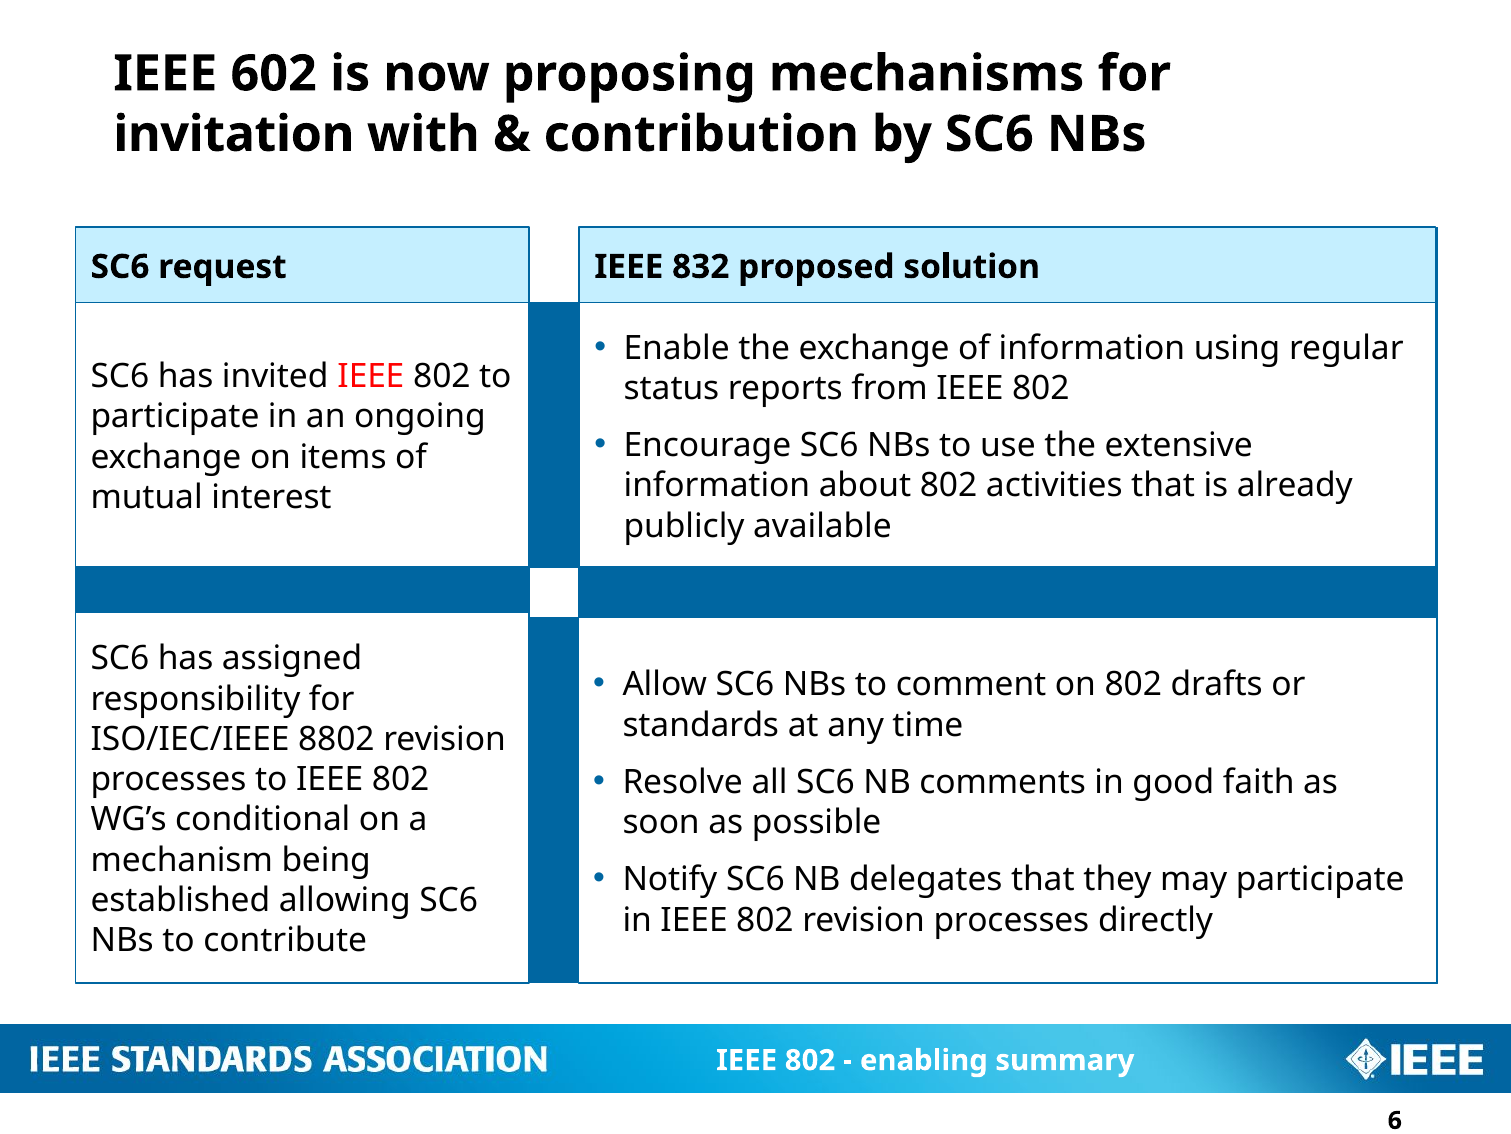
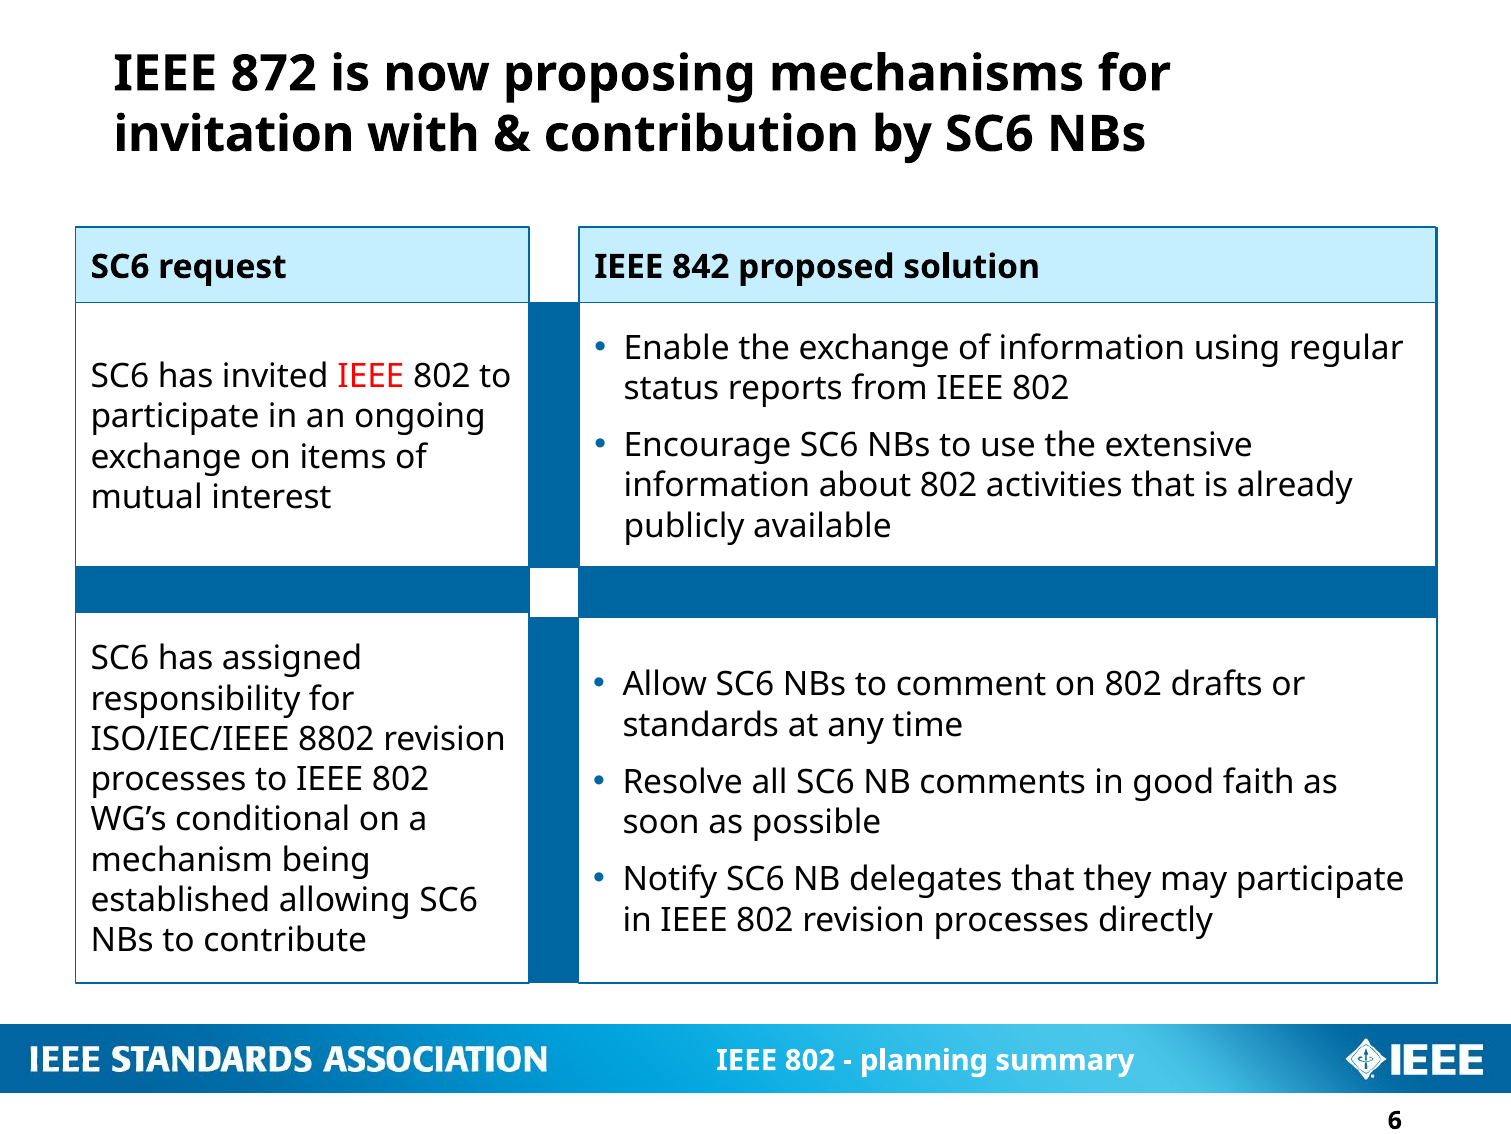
602: 602 -> 872
832: 832 -> 842
enabling: enabling -> planning
